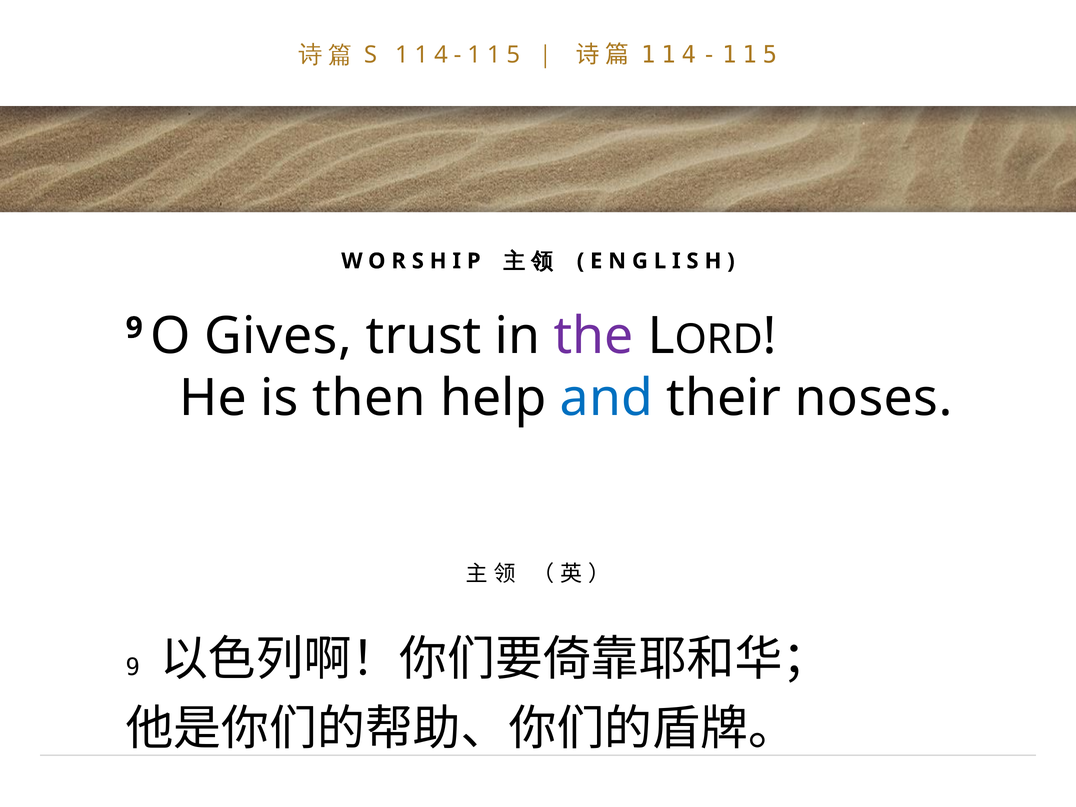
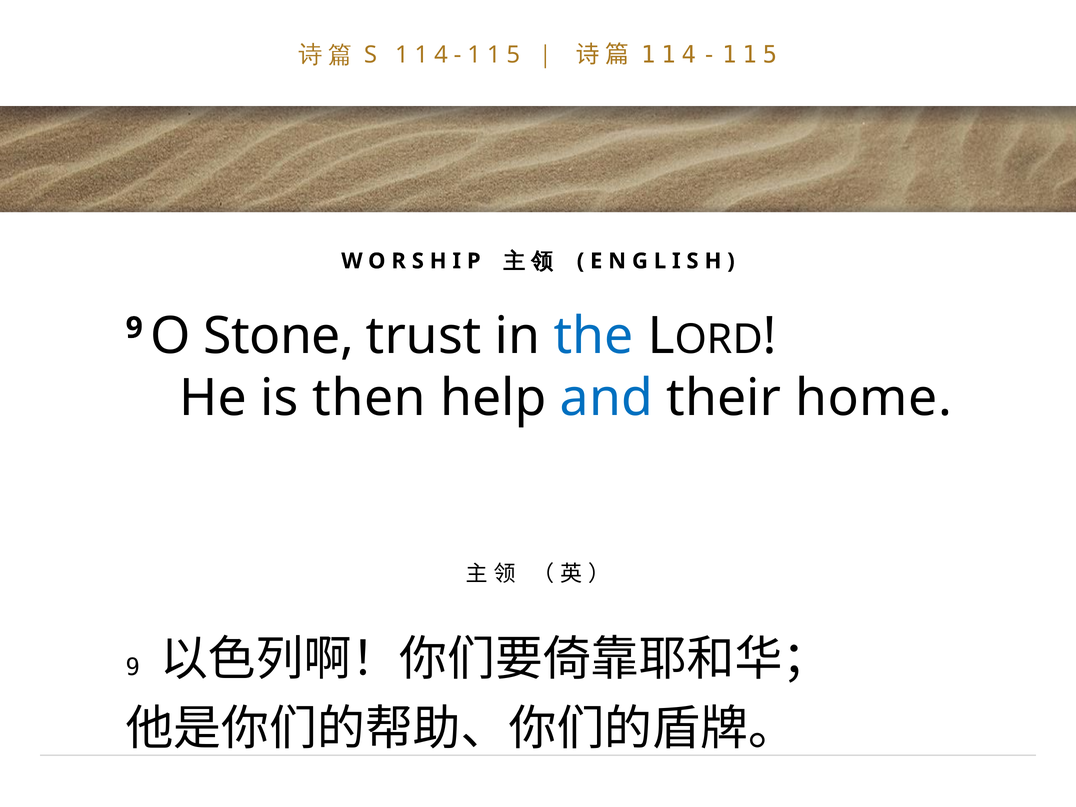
Gives: Gives -> Stone
the colour: purple -> blue
noses: noses -> home
